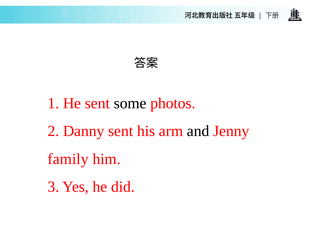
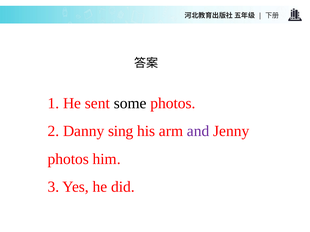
Danny sent: sent -> sing
and colour: black -> purple
family at (68, 159): family -> photos
